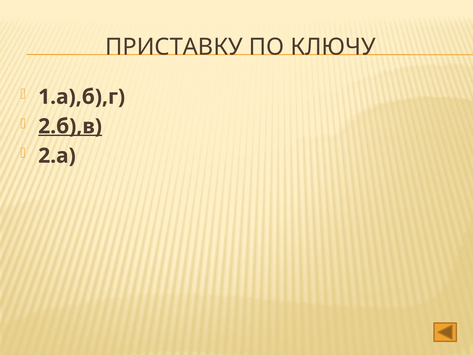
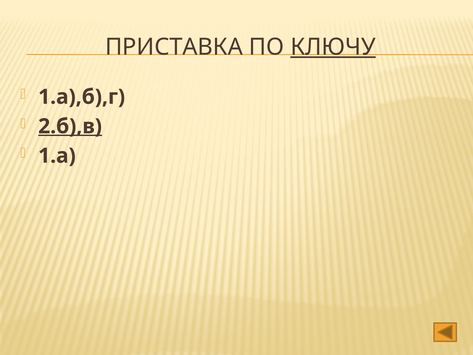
ПРИСТАВКУ: ПРИСТАВКУ -> ПРИСТАВКА
КЛЮЧУ underline: none -> present
2.а: 2.а -> 1.а
